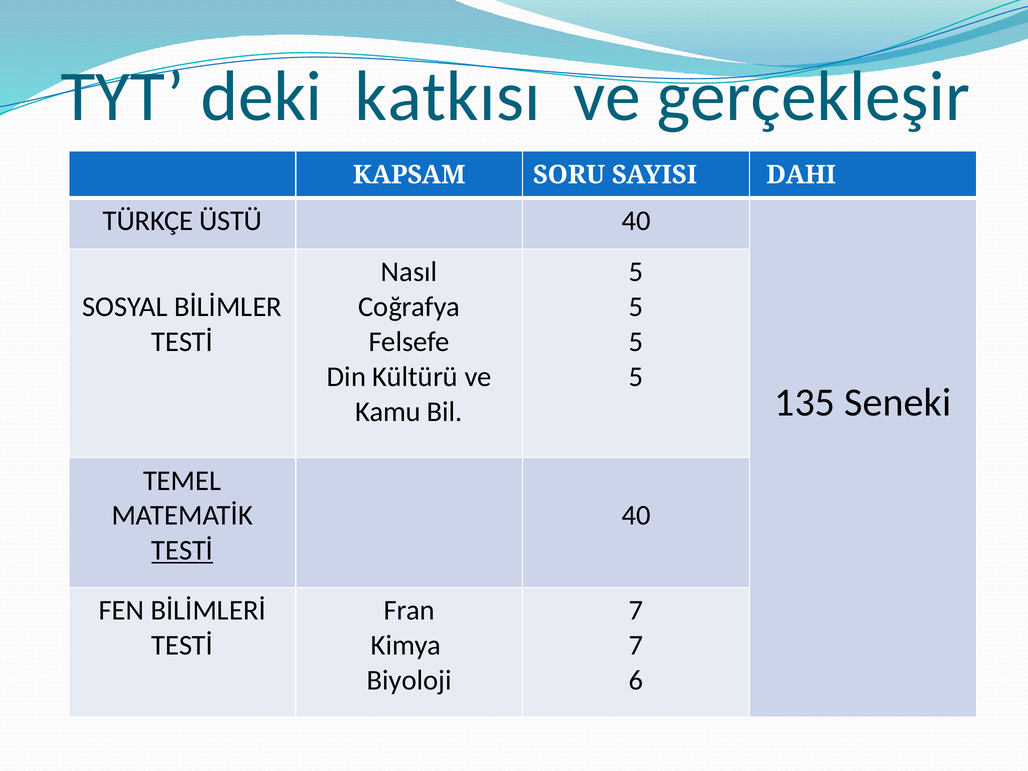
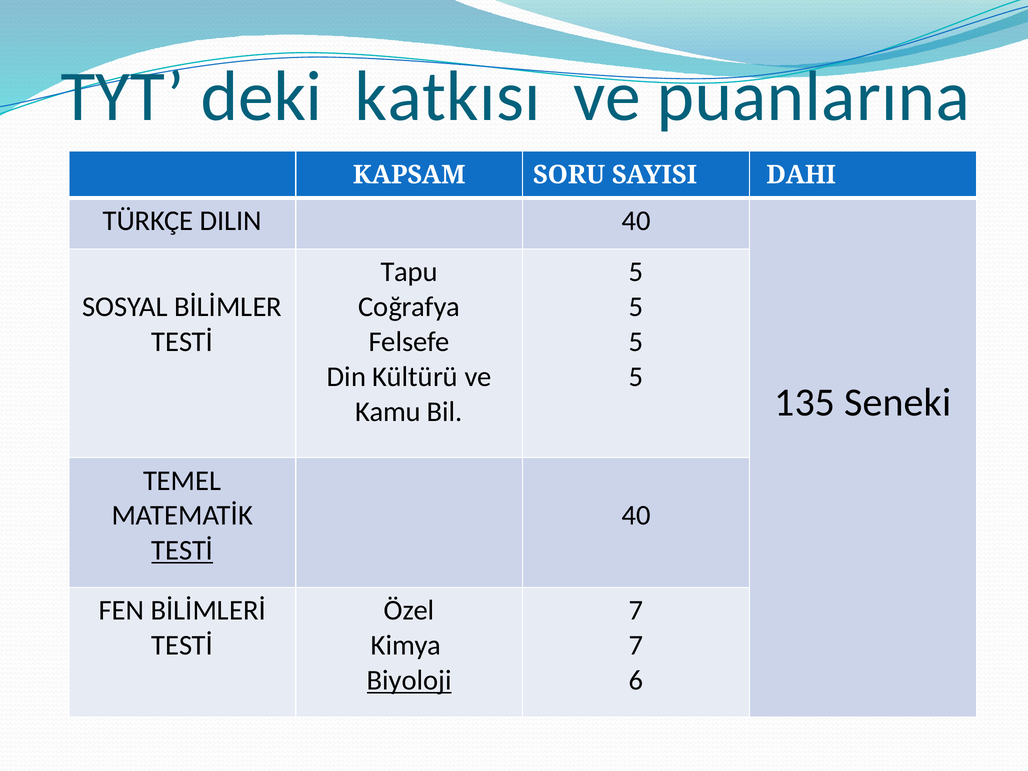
gerçekleşir: gerçekleşir -> puanlarına
ÜSTÜ: ÜSTÜ -> DILIN
Nasıl: Nasıl -> Tapu
Fran: Fran -> Özel
Biyoloji underline: none -> present
